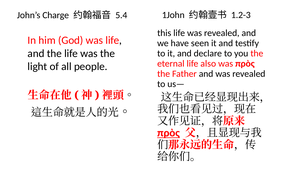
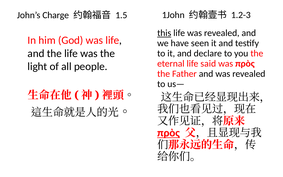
5.4: 5.4 -> 1.5
this underline: none -> present
also: also -> said
